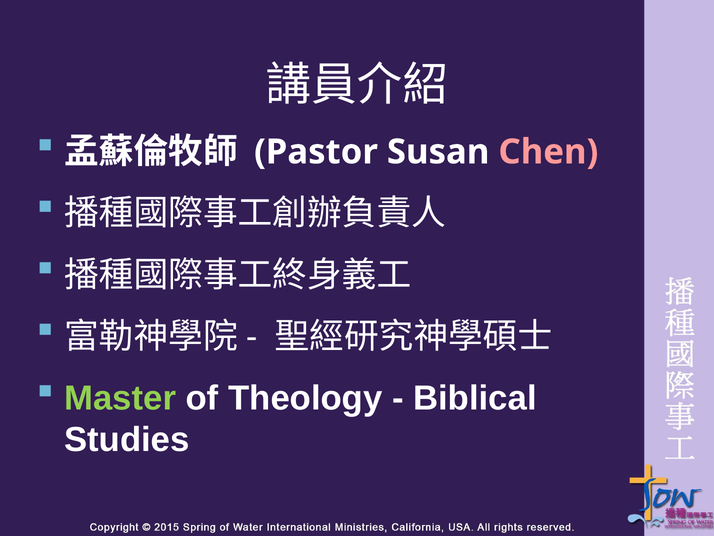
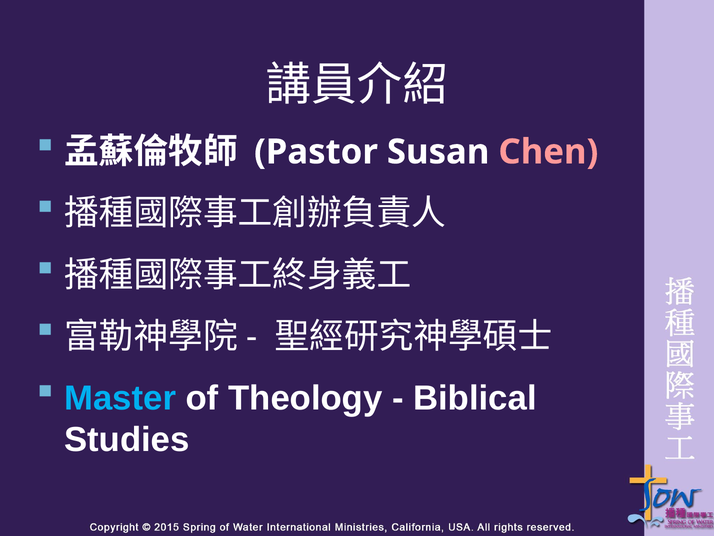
Master colour: light green -> light blue
